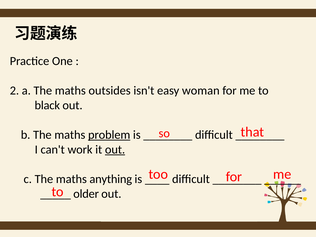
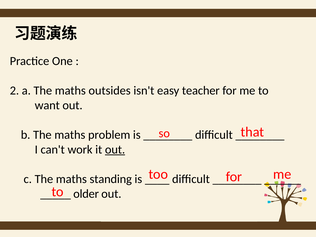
woman: woman -> teacher
black: black -> want
problem underline: present -> none
anything: anything -> standing
